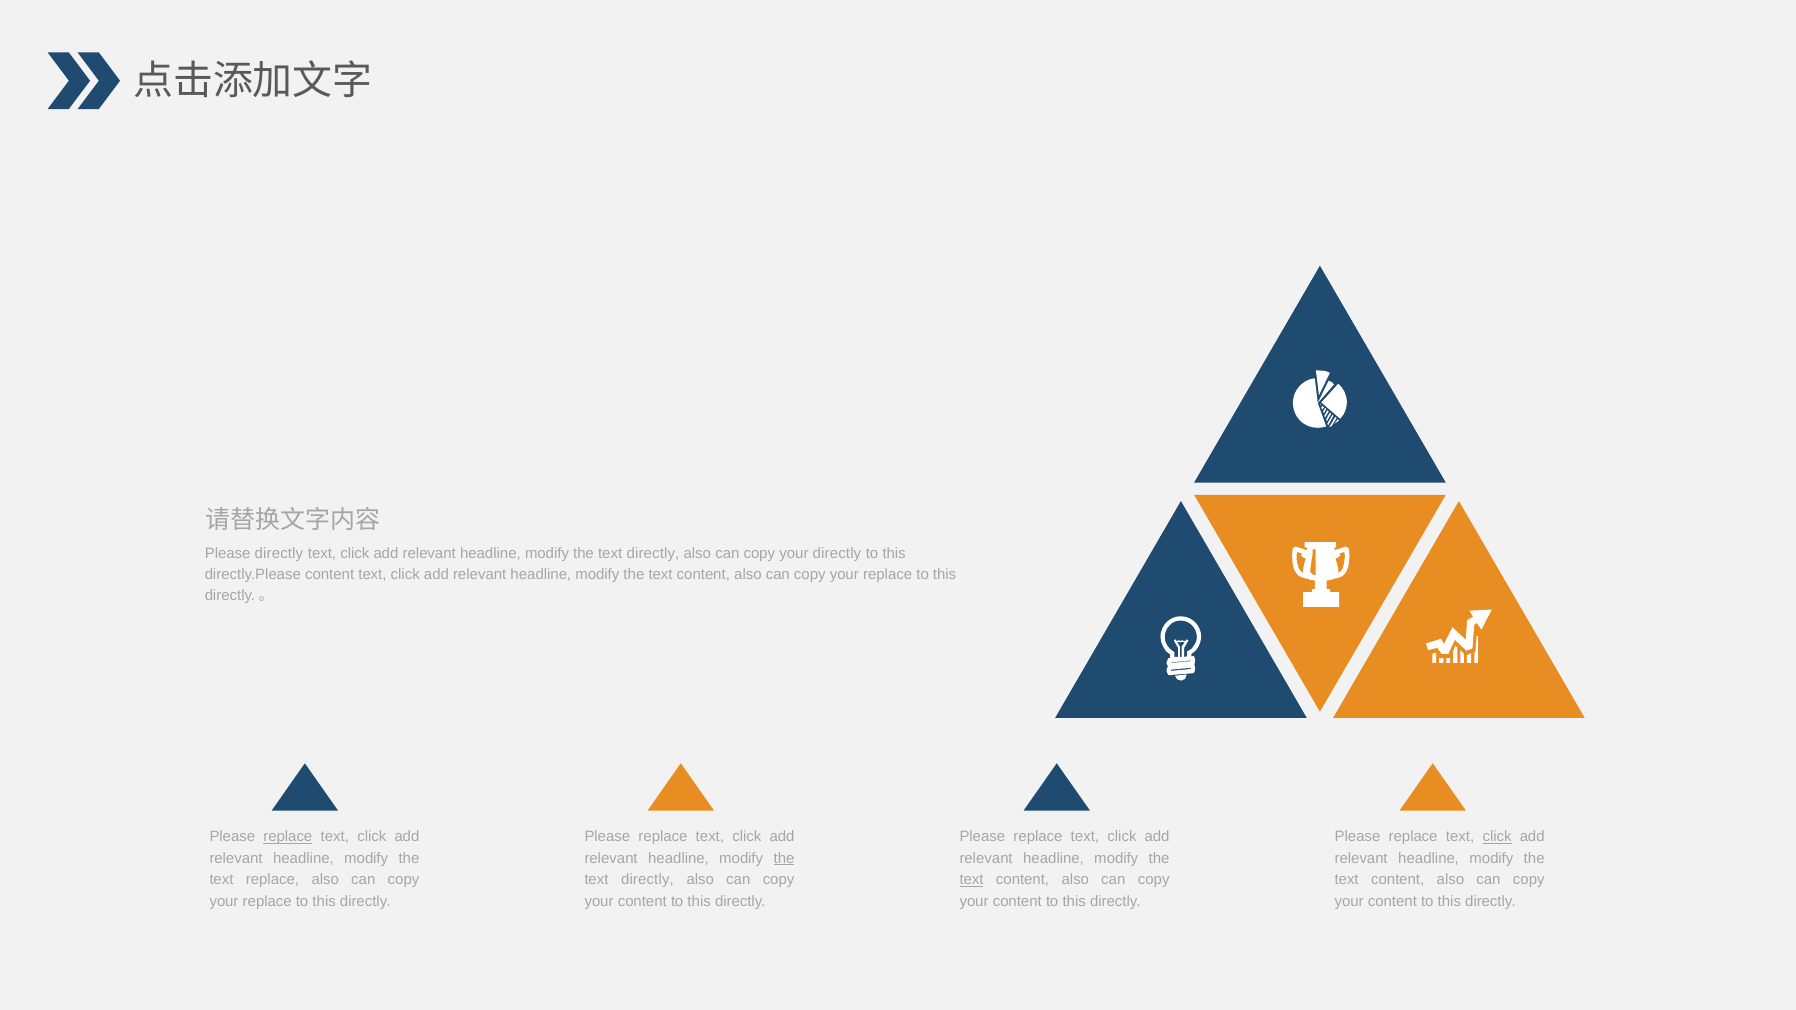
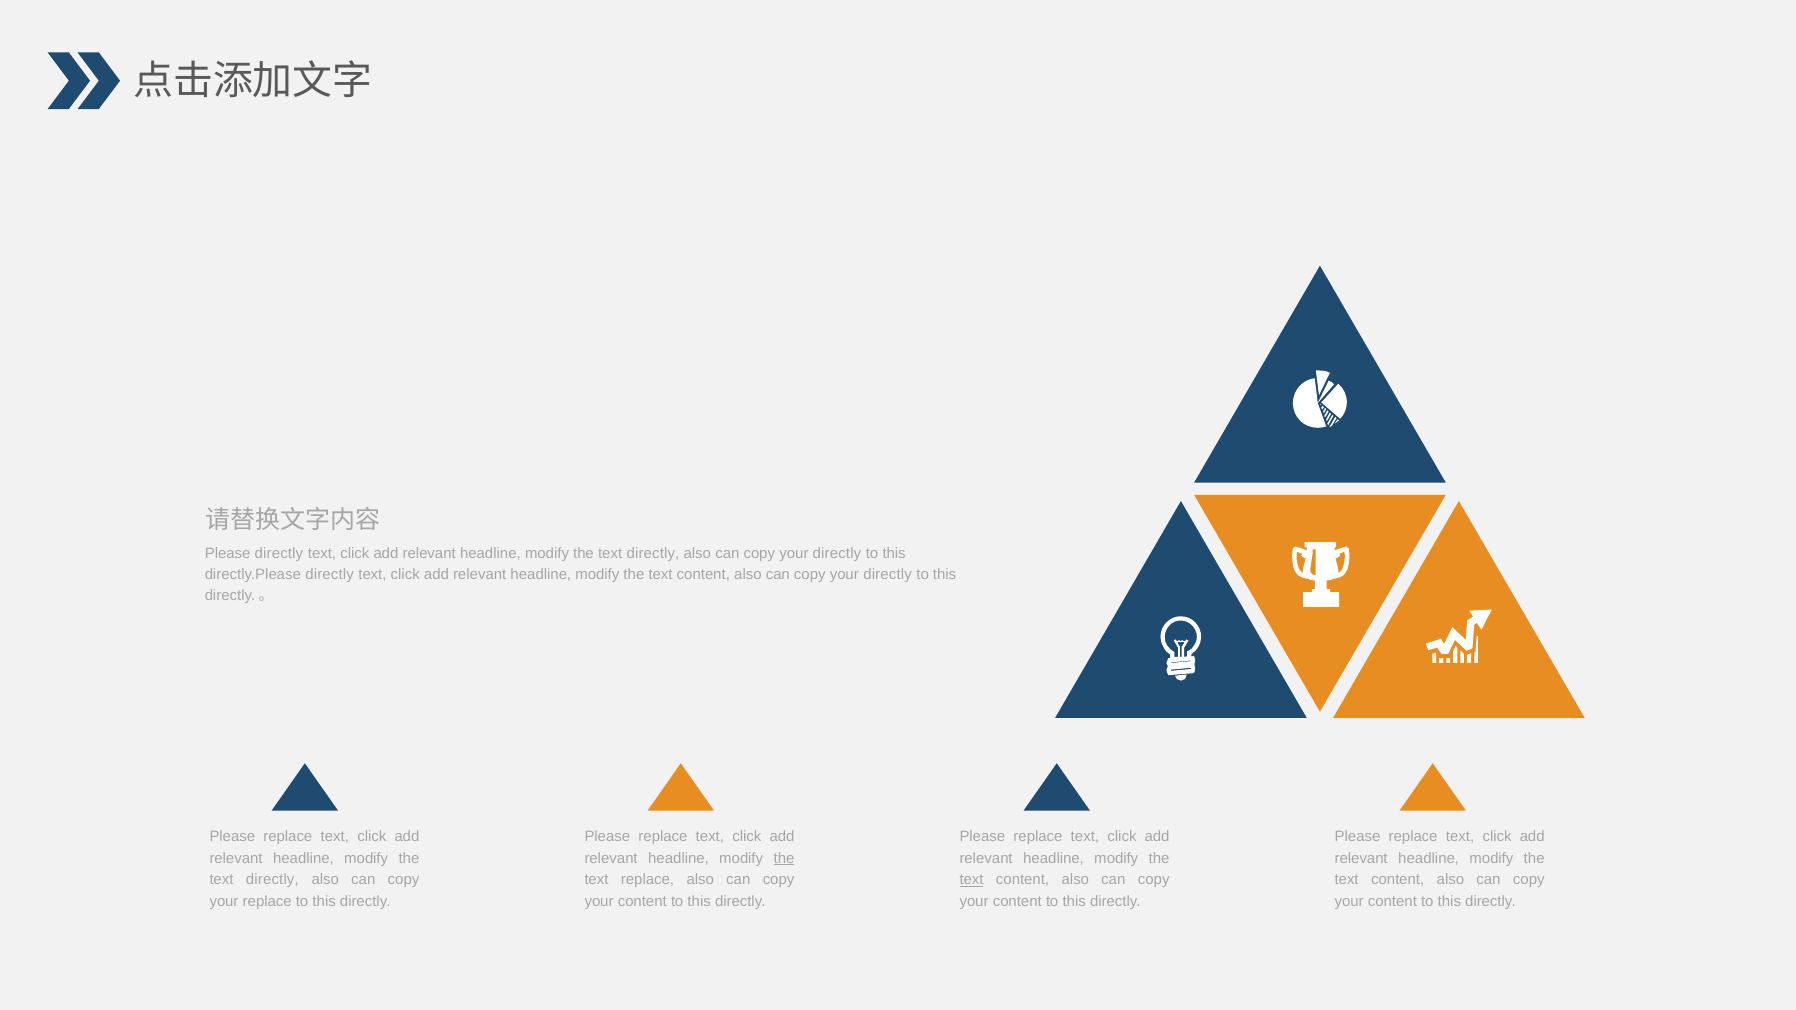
directly.Please content: content -> directly
replace at (888, 575): replace -> directly
replace at (288, 837) underline: present -> none
click at (1497, 837) underline: present -> none
replace at (272, 880): replace -> directly
directly at (647, 880): directly -> replace
